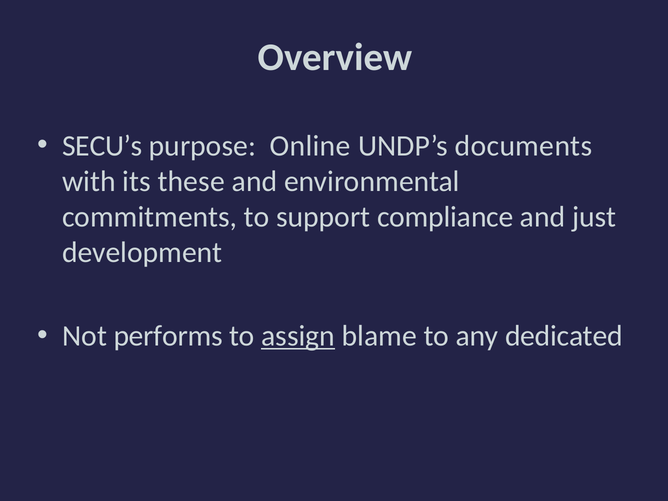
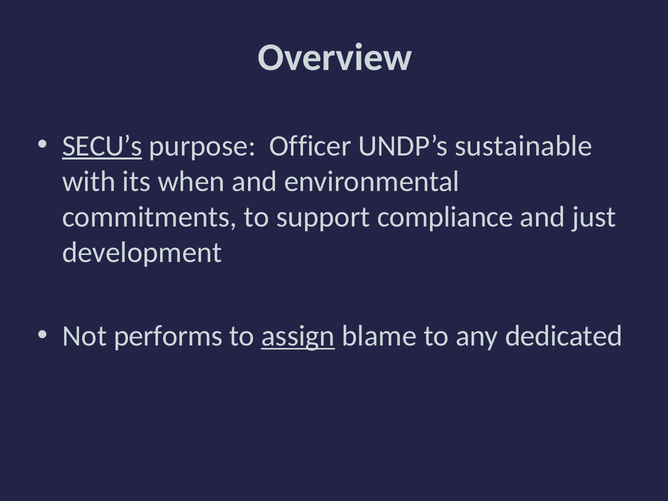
SECU’s underline: none -> present
Online: Online -> Officer
documents: documents -> sustainable
these: these -> when
